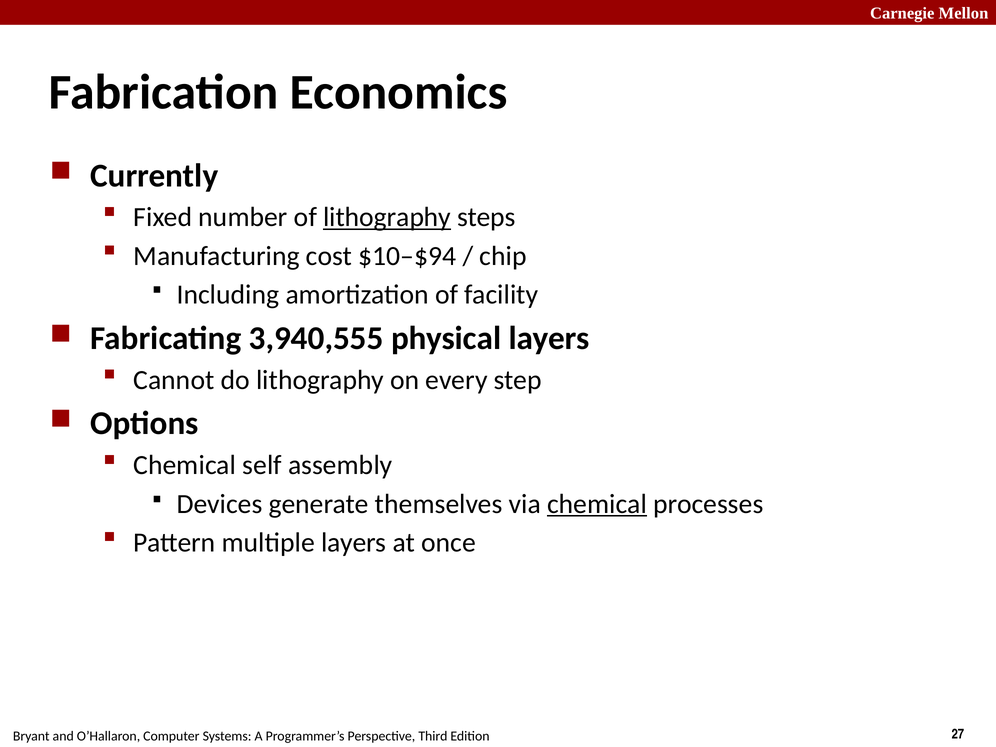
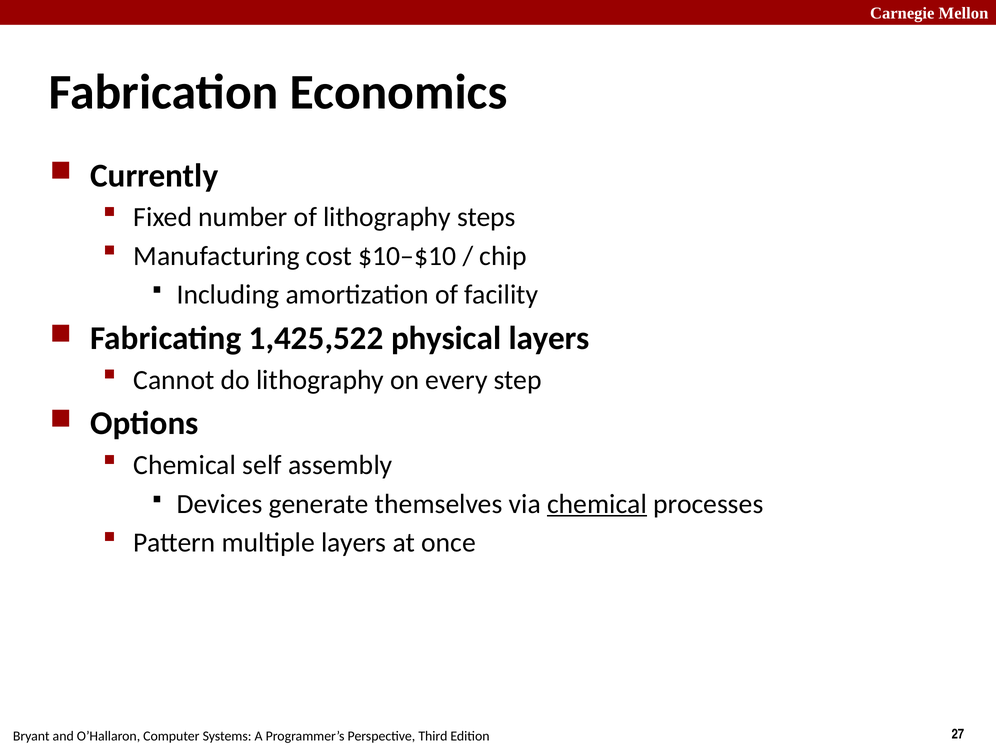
lithography at (387, 217) underline: present -> none
$10–$94: $10–$94 -> $10–$10
3,940,555: 3,940,555 -> 1,425,522
